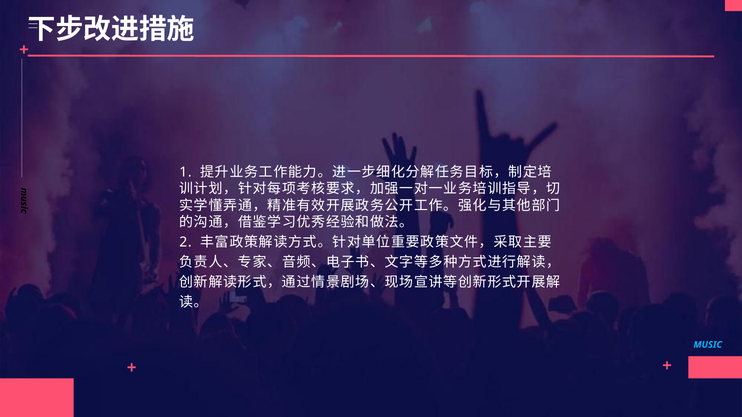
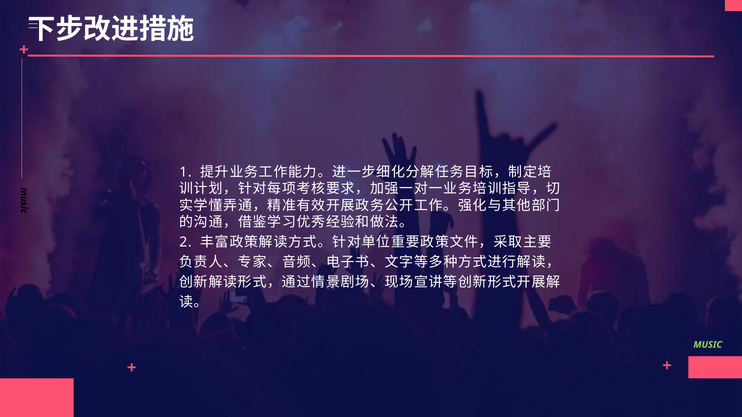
MUSIC colour: light blue -> light green
